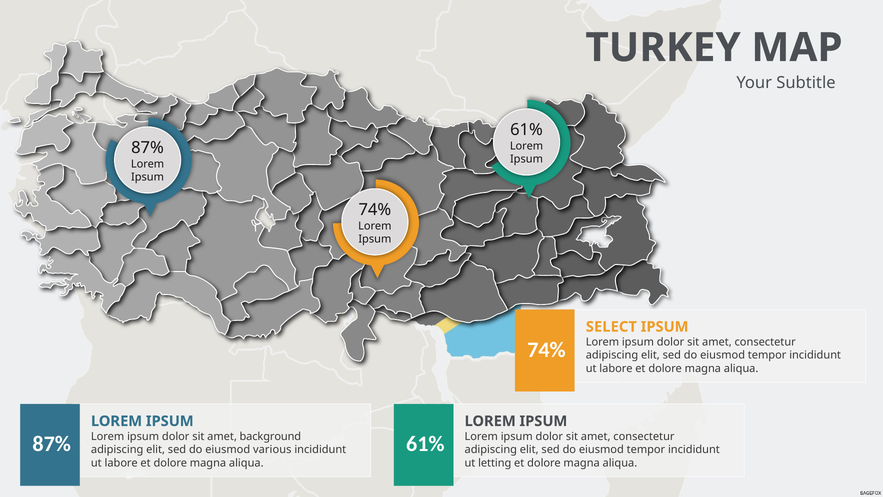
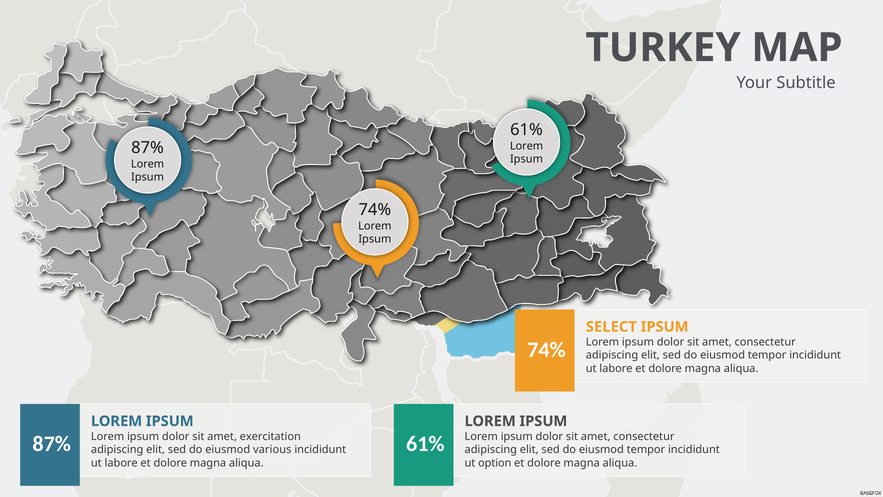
background: background -> exercitation
letting: letting -> option
